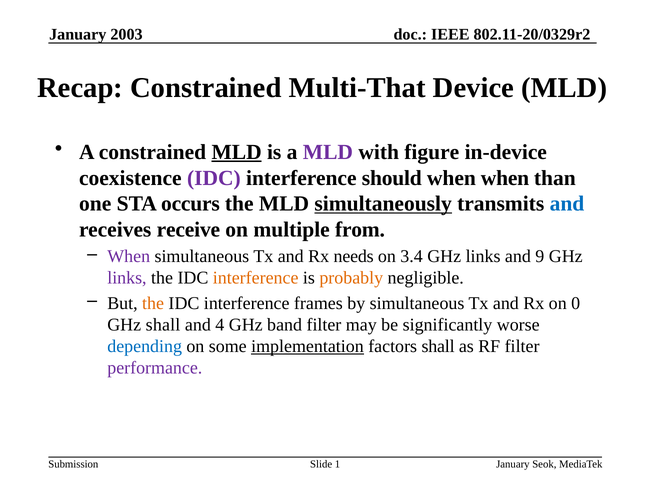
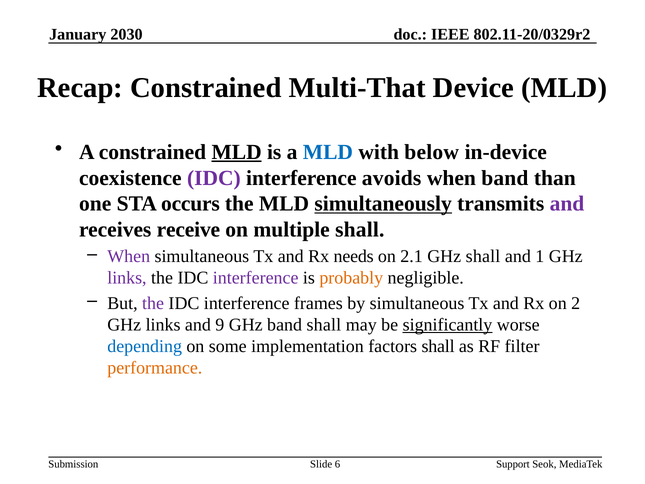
2003: 2003 -> 2030
MLD at (328, 152) colour: purple -> blue
figure: figure -> below
should: should -> avoids
when when: when -> band
and at (567, 204) colour: blue -> purple
multiple from: from -> shall
3.4: 3.4 -> 2.1
links at (483, 256): links -> shall
9: 9 -> 1
interference at (256, 278) colour: orange -> purple
the at (153, 303) colour: orange -> purple
0: 0 -> 2
shall at (163, 325): shall -> links
4: 4 -> 9
band filter: filter -> shall
significantly underline: none -> present
implementation underline: present -> none
performance colour: purple -> orange
January at (513, 464): January -> Support
1: 1 -> 6
